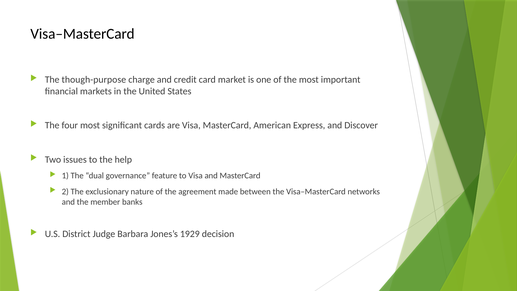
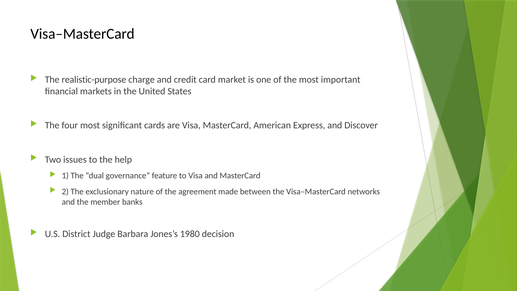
though-purpose: though-purpose -> realistic-purpose
1929: 1929 -> 1980
